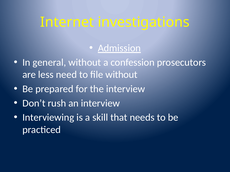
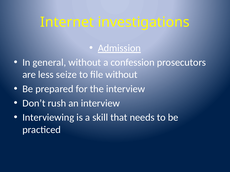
need: need -> seize
